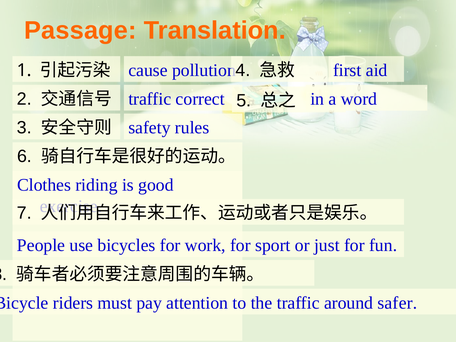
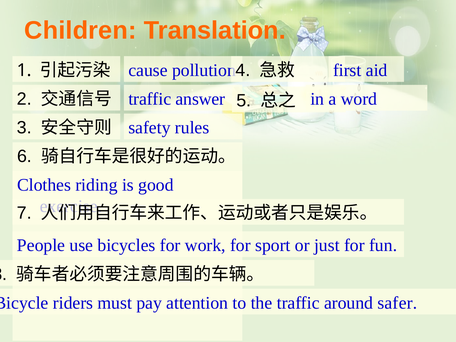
Passage: Passage -> Children
correct: correct -> answer
